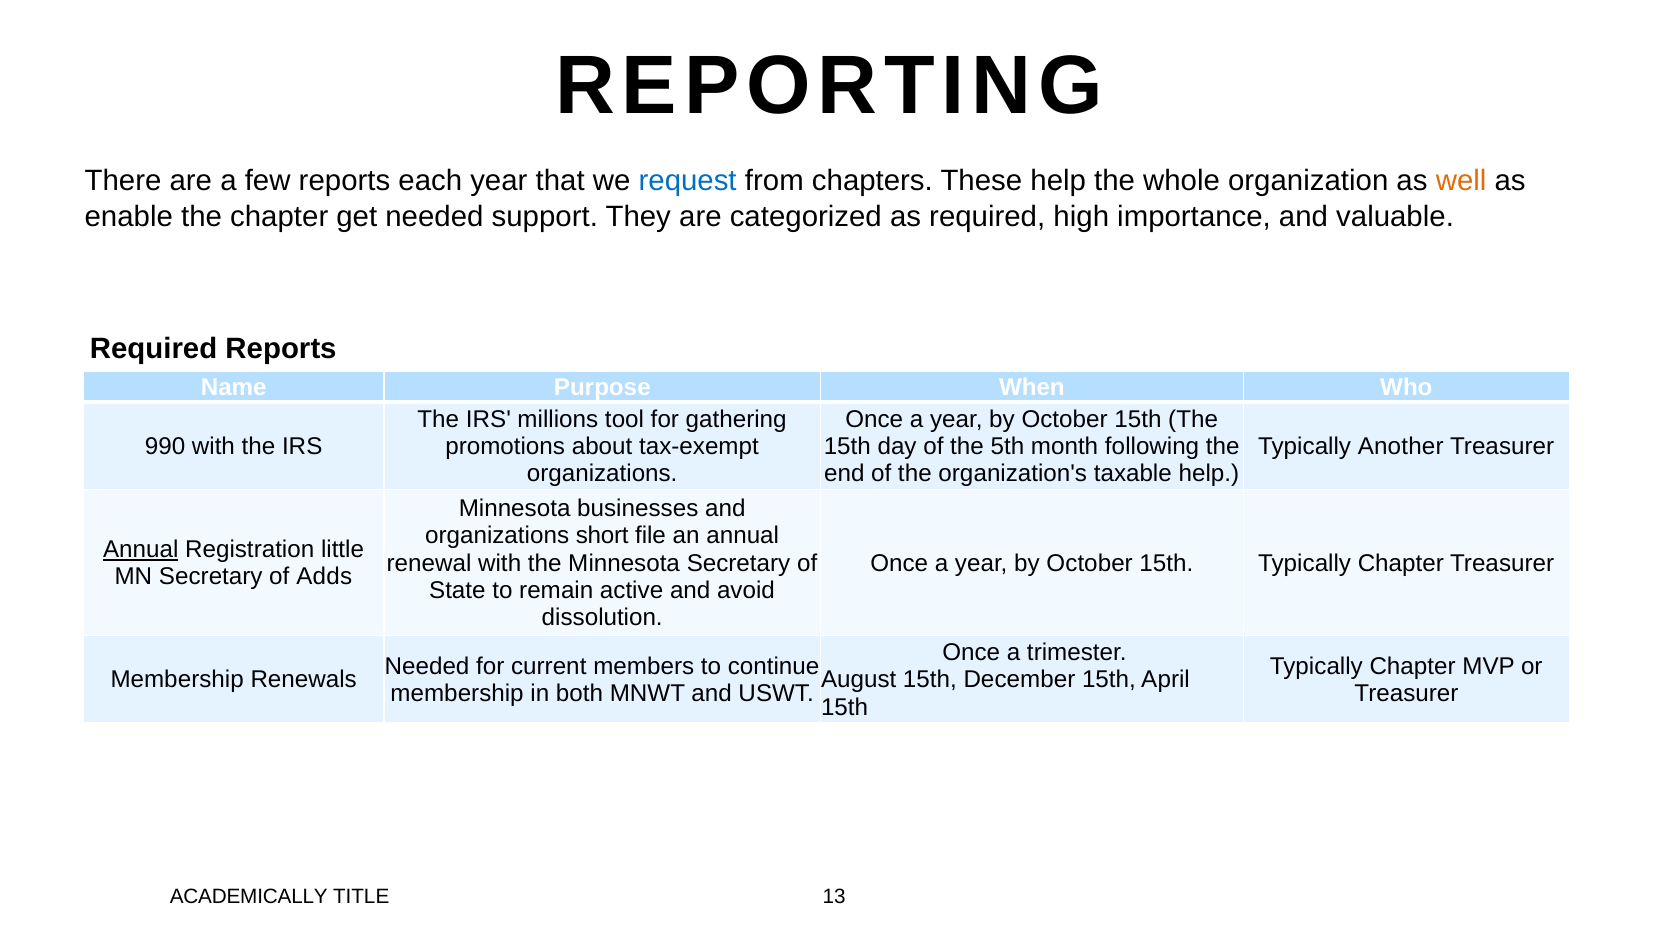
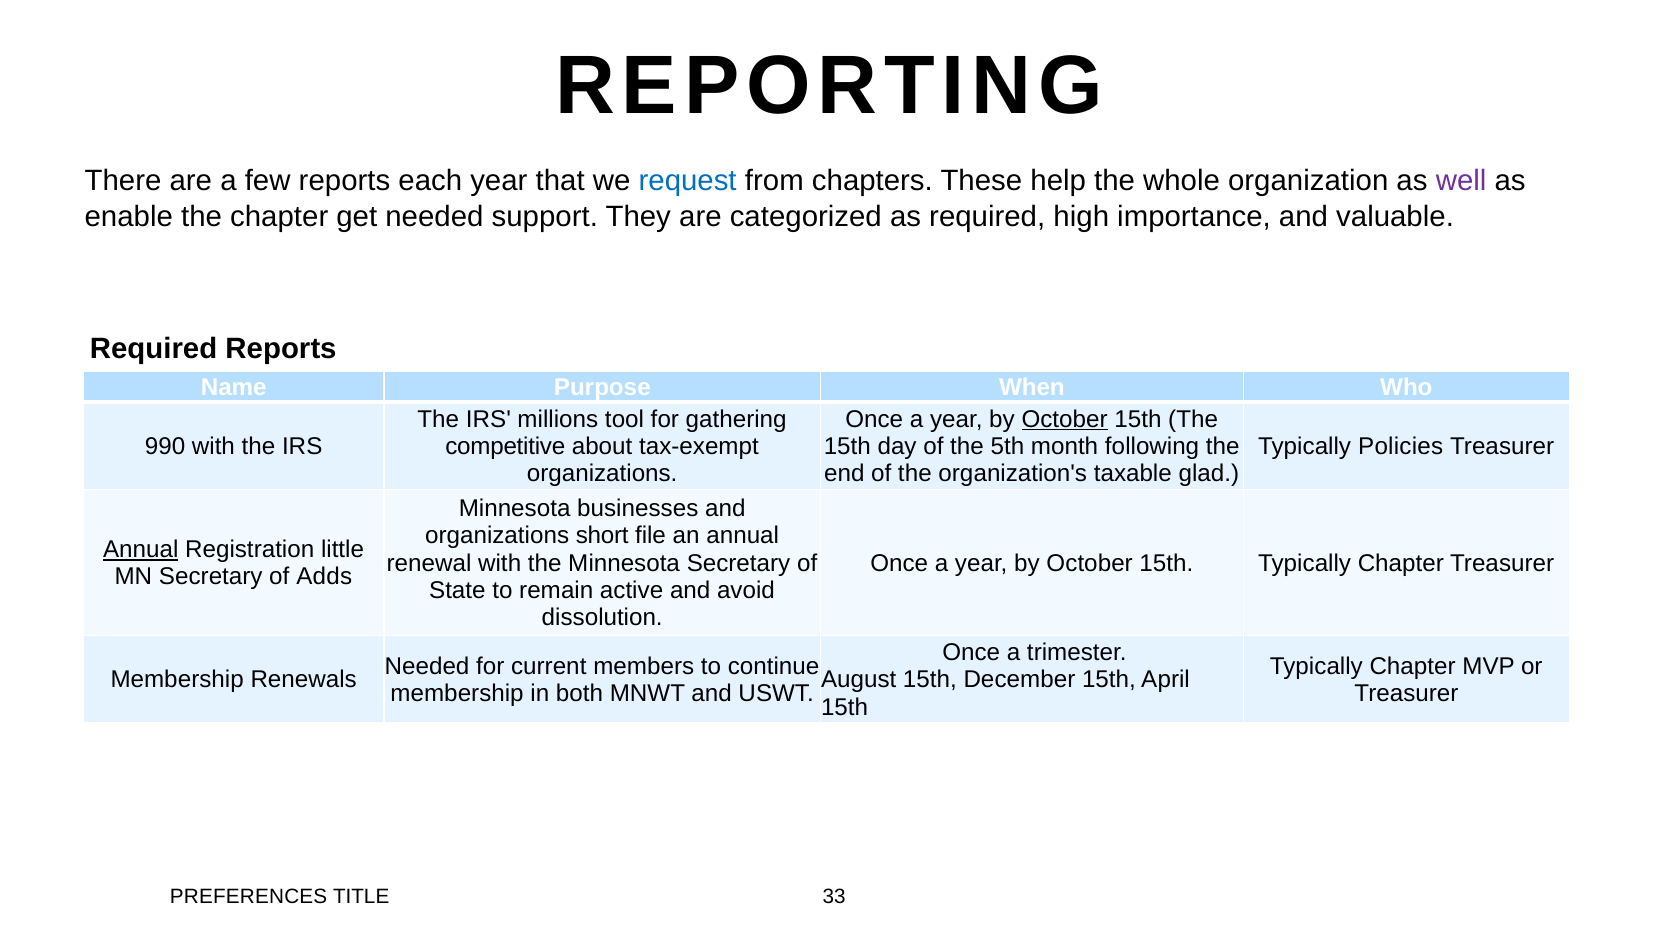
well colour: orange -> purple
October at (1065, 419) underline: none -> present
promotions: promotions -> competitive
Another: Another -> Policies
taxable help: help -> glad
ACADEMICALLY: ACADEMICALLY -> PREFERENCES
13: 13 -> 33
